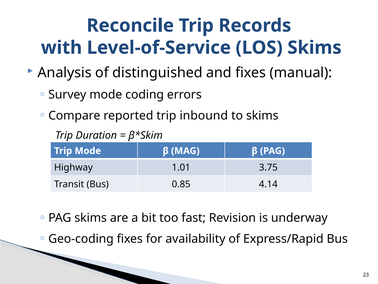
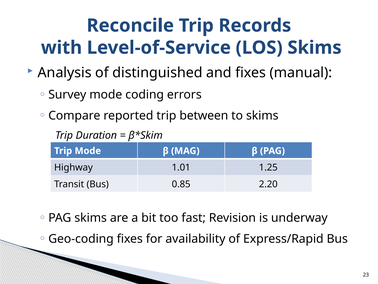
inbound: inbound -> between
3.75: 3.75 -> 1.25
4.14: 4.14 -> 2.20
